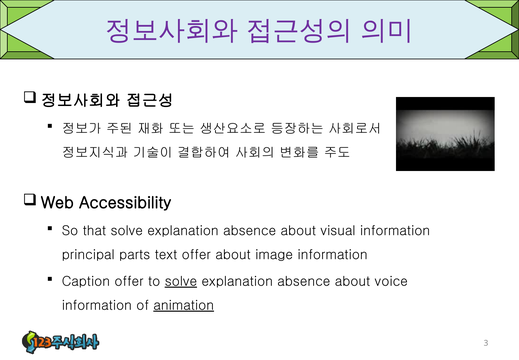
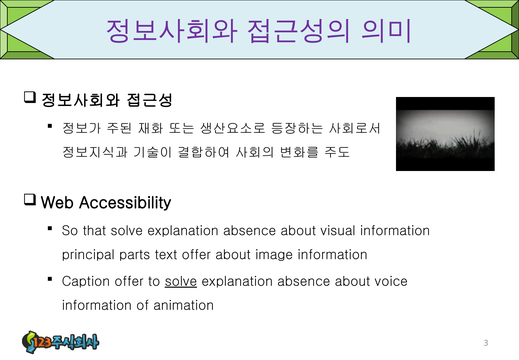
animation underline: present -> none
